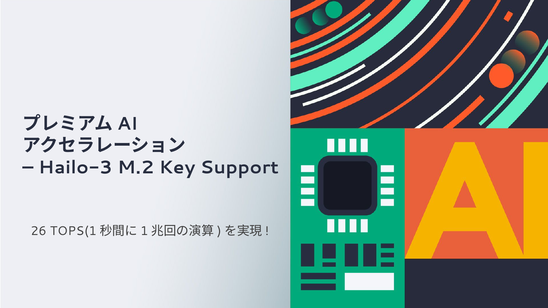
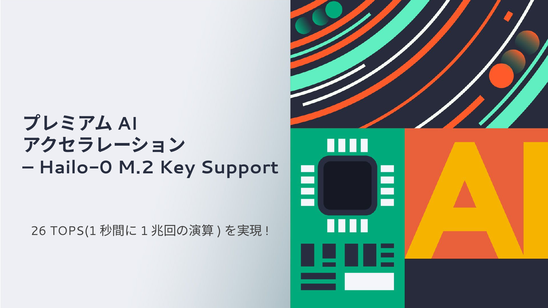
Hailo-3: Hailo-3 -> Hailo-0
